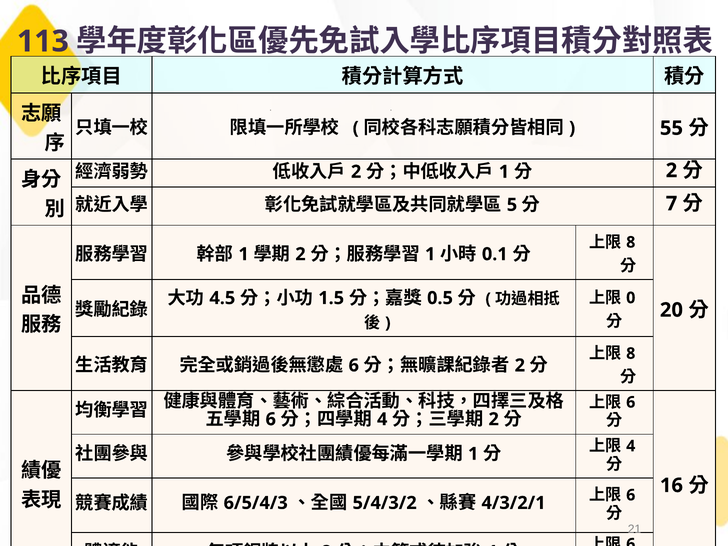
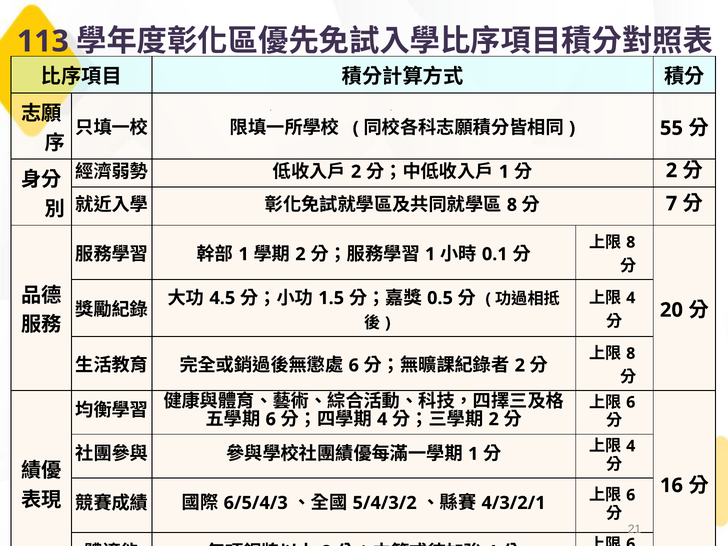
5 at (512, 205): 5 -> 8
0 at (631, 298): 0 -> 4
